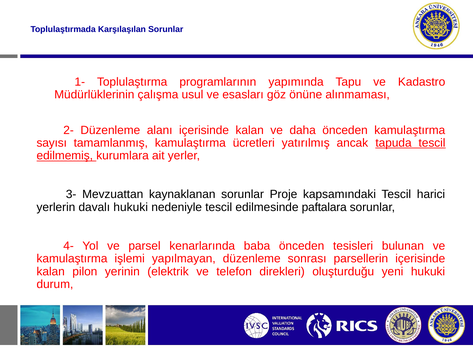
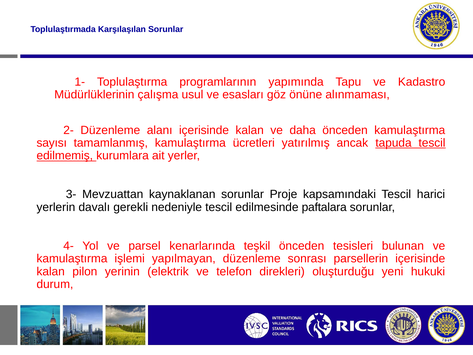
davalı hukuki: hukuki -> gerekli
baba: baba -> teşkil
